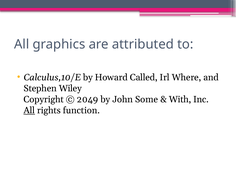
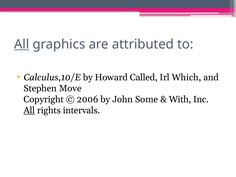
All at (22, 44) underline: none -> present
Where: Where -> Which
Wiley: Wiley -> Move
2049: 2049 -> 2006
function: function -> intervals
